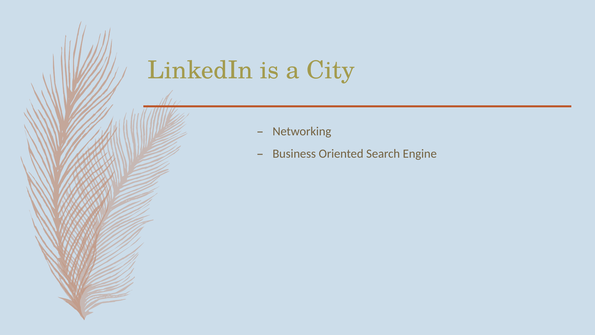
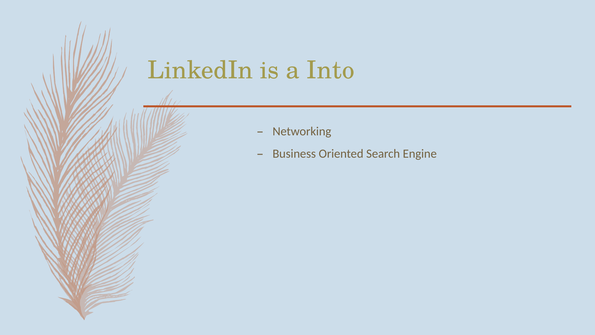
City: City -> Into
